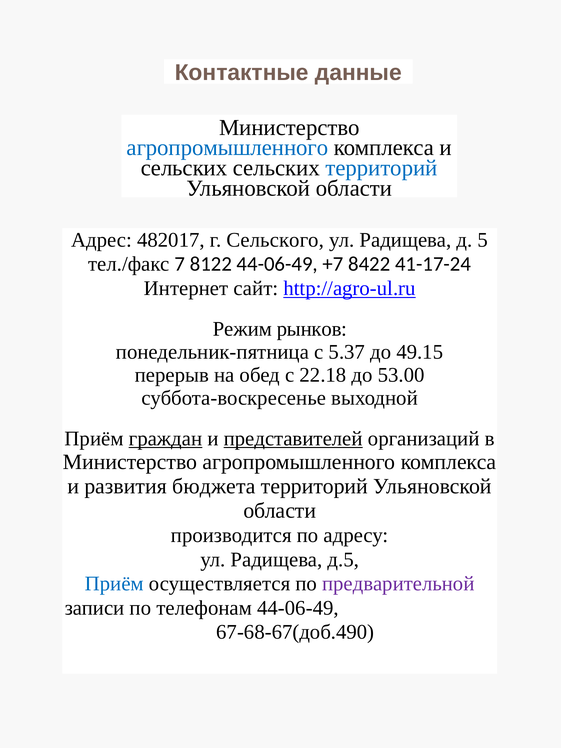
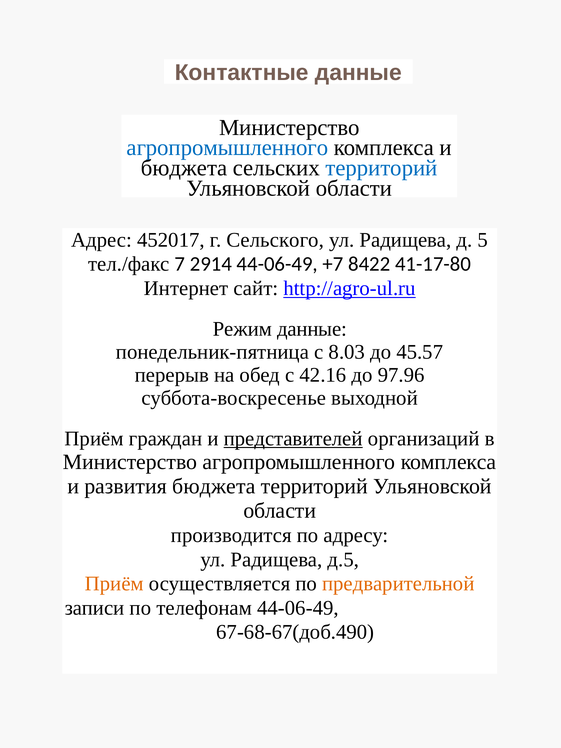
сельских at (184, 168): сельских -> бюджета
482017: 482017 -> 452017
8122: 8122 -> 2914
41-17-24: 41-17-24 -> 41-17-80
Режим рынков: рынков -> данные
5.37: 5.37 -> 8.03
49.15: 49.15 -> 45.57
22.18: 22.18 -> 42.16
53.00: 53.00 -> 97.96
граждан underline: present -> none
Приём at (114, 584) colour: blue -> orange
предварительной colour: purple -> orange
